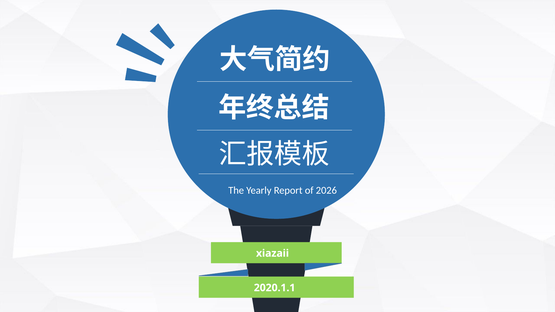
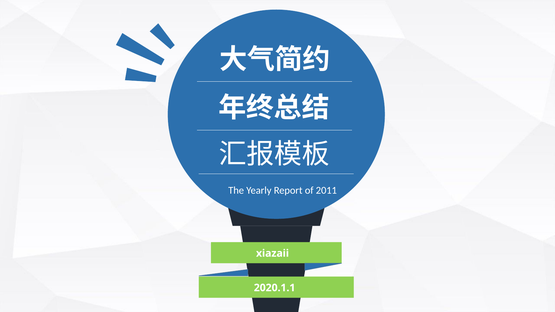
2026: 2026 -> 2011
